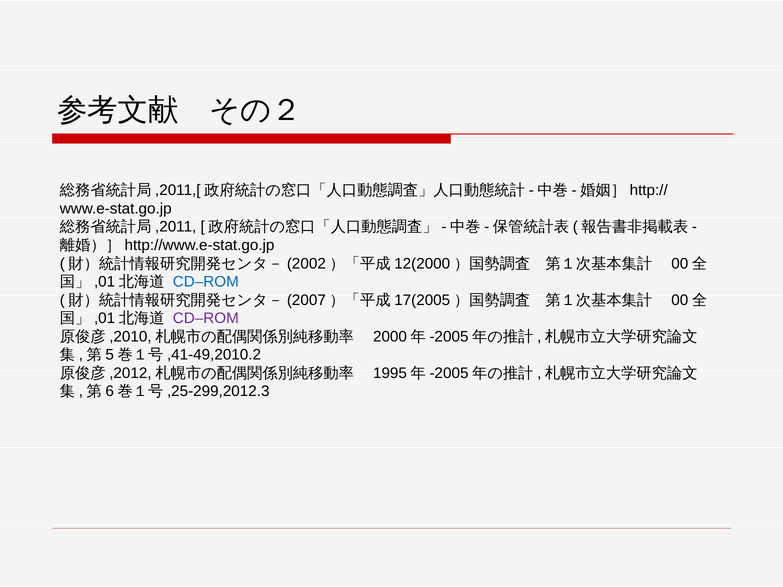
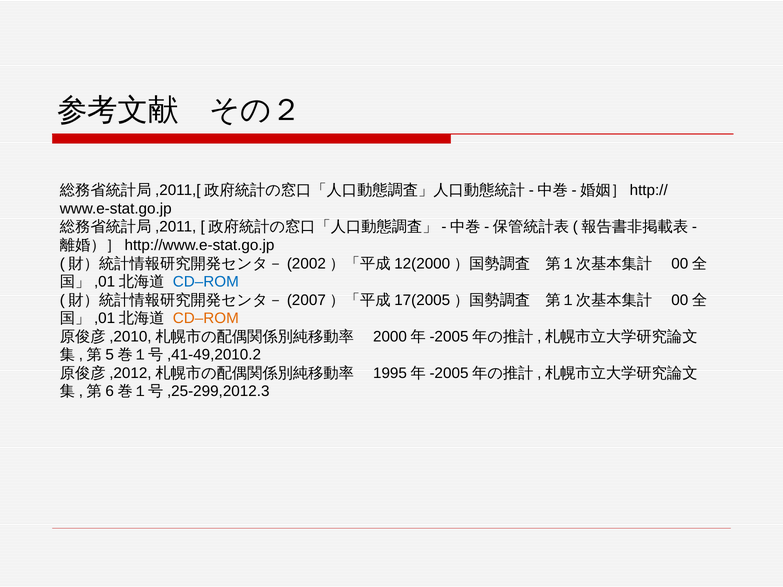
CD–ROM at (206, 318) colour: purple -> orange
